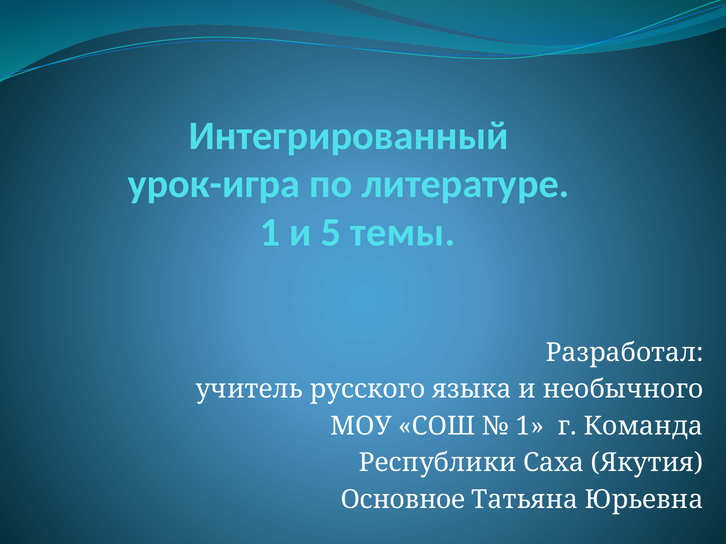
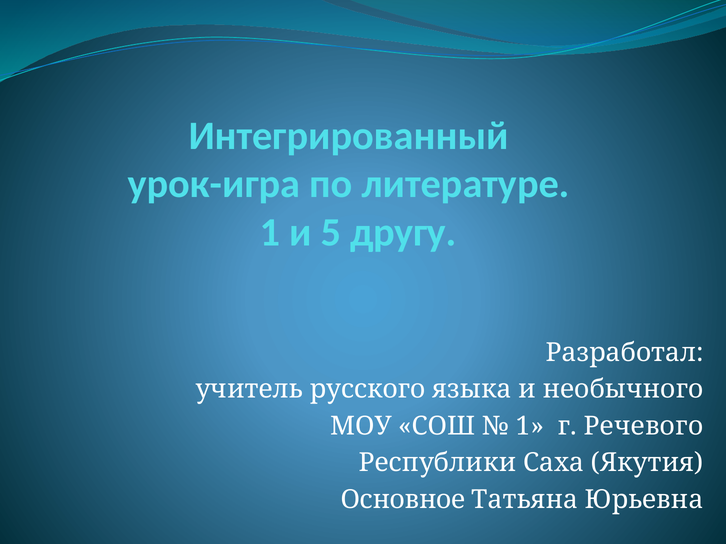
темы: темы -> другу
Команда: Команда -> Речевого
